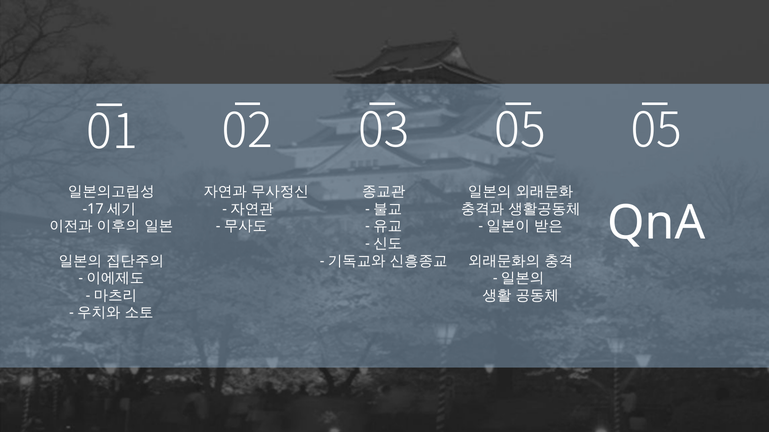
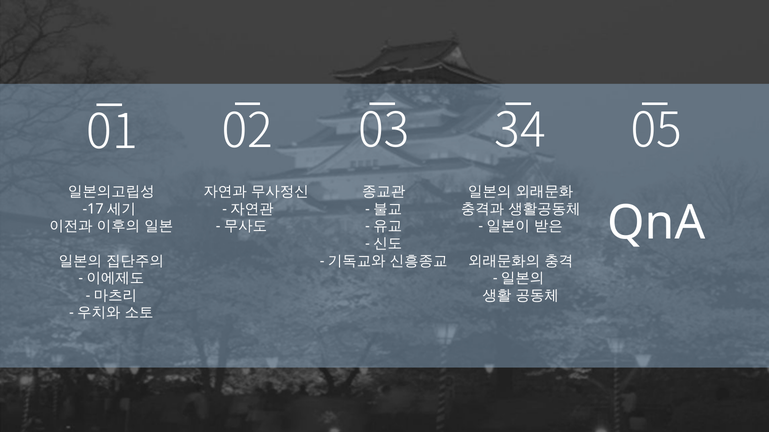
03 05: 05 -> 34
